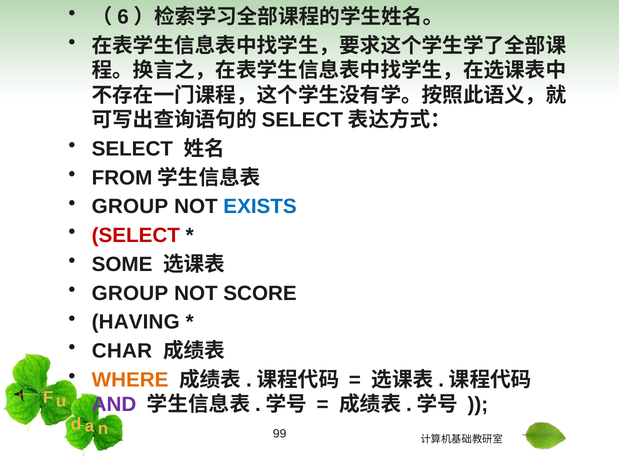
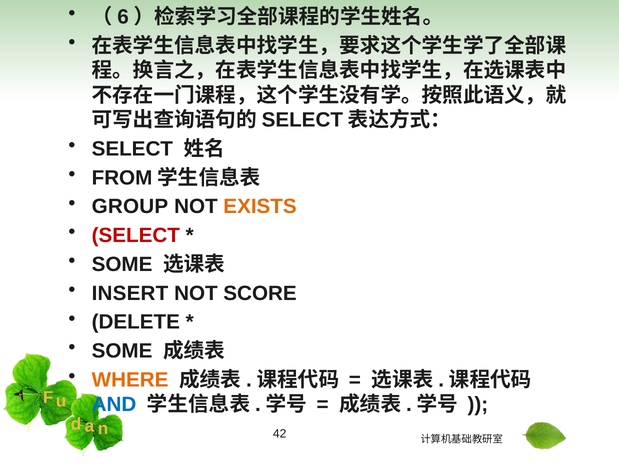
EXISTS colour: blue -> orange
GROUP at (130, 293): GROUP -> INSERT
HAVING: HAVING -> DELETE
CHAR at (122, 351): CHAR -> SOME
AND colour: purple -> blue
99: 99 -> 42
